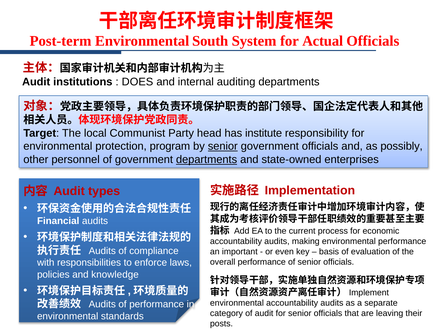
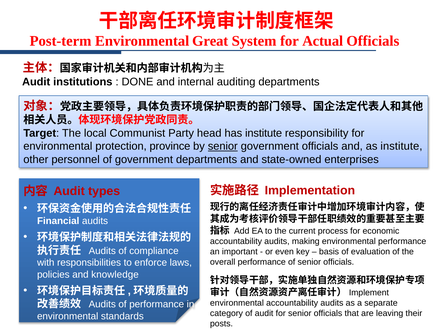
South: South -> Great
DOES: DOES -> DONE
program: program -> province
as possibly: possibly -> institute
departments at (207, 160) underline: present -> none
